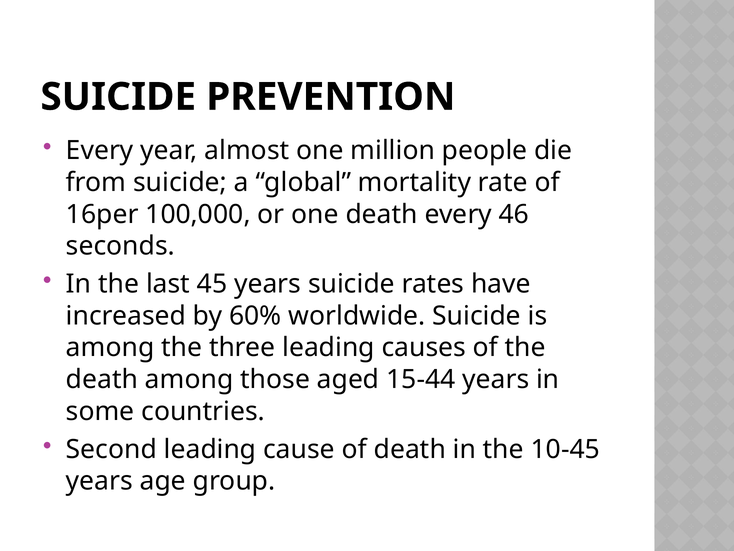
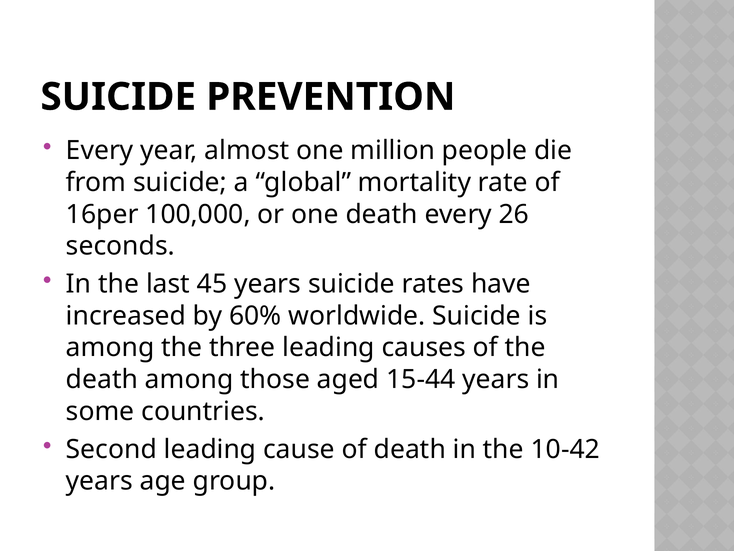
46: 46 -> 26
10-45: 10-45 -> 10-42
